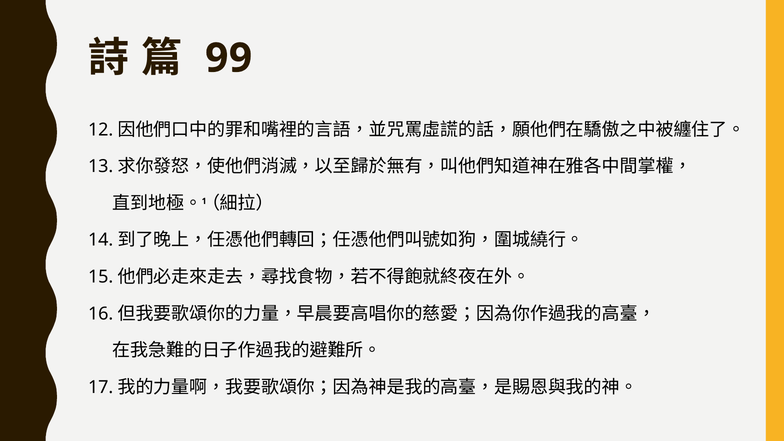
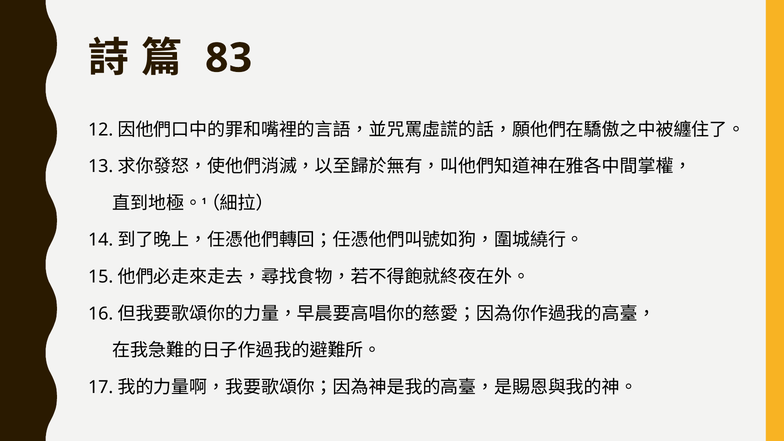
99: 99 -> 83
